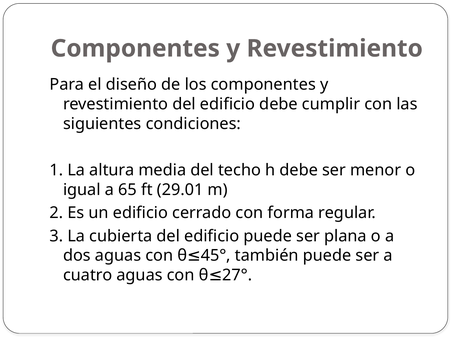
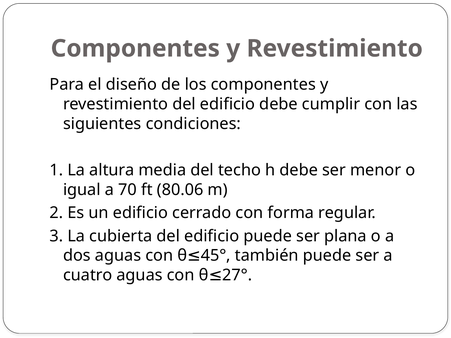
65: 65 -> 70
29.01: 29.01 -> 80.06
